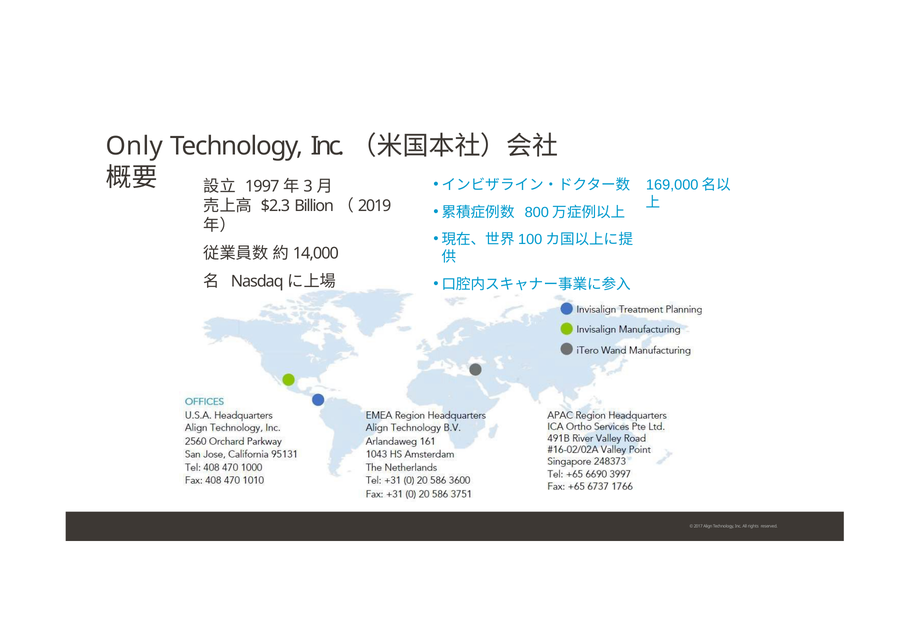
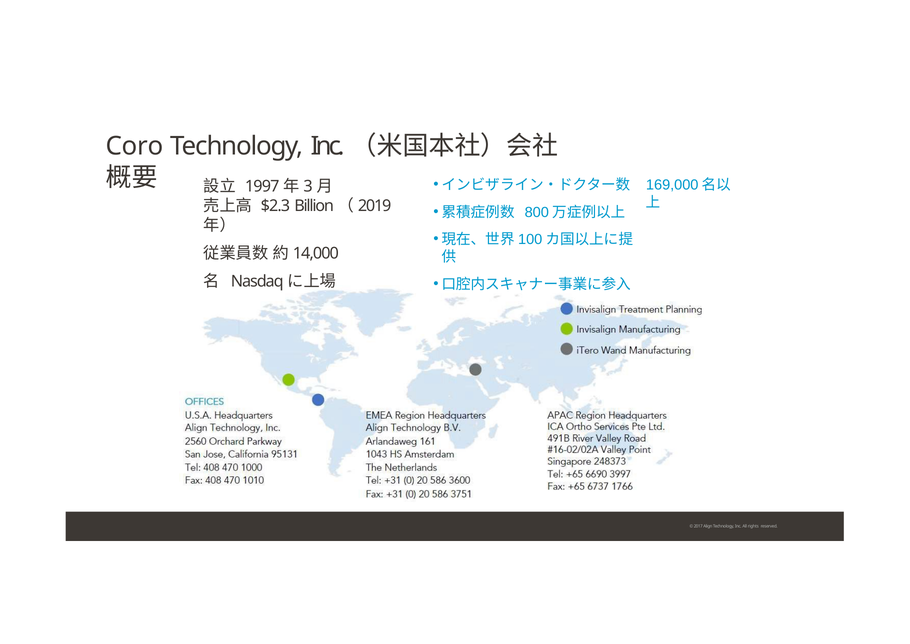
Only: Only -> Coro
